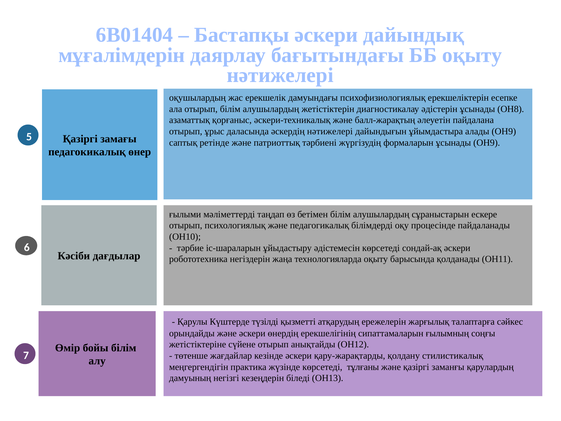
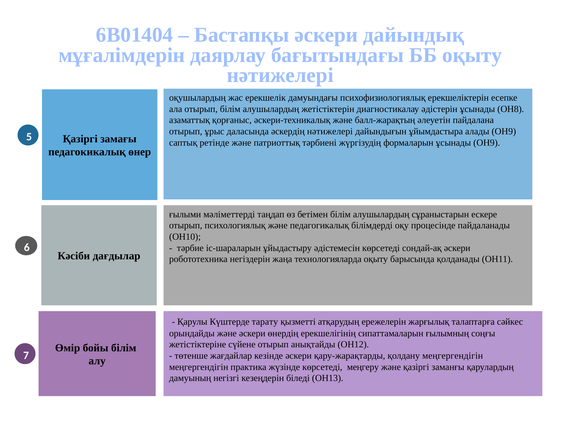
түзілді: түзілді -> тарату
қолдану стилистикалық: стилистикалық -> меңгергендігін
тұлғаны: тұлғаны -> меңгеру
